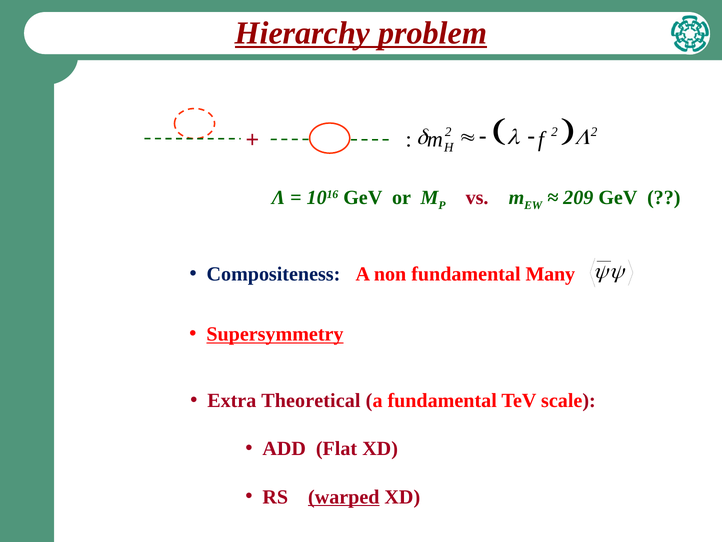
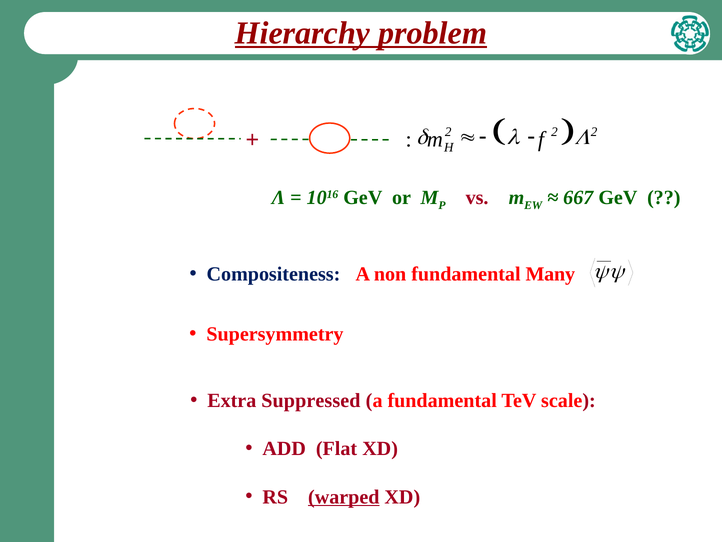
209: 209 -> 667
Supersymmetry underline: present -> none
Theoretical: Theoretical -> Suppressed
